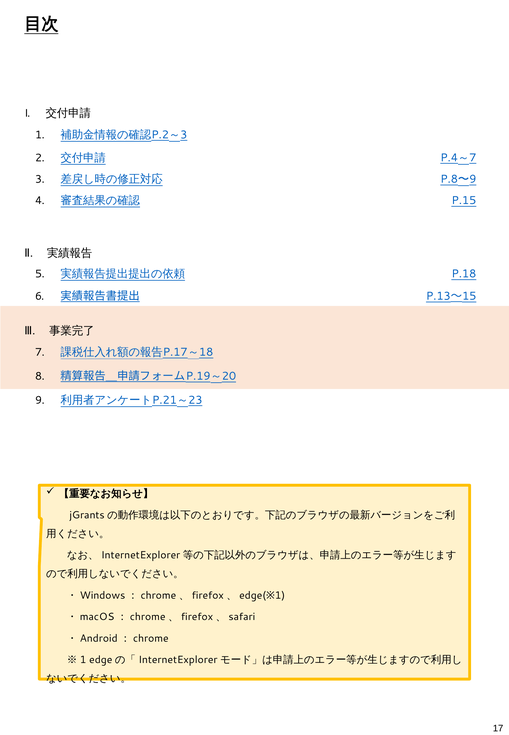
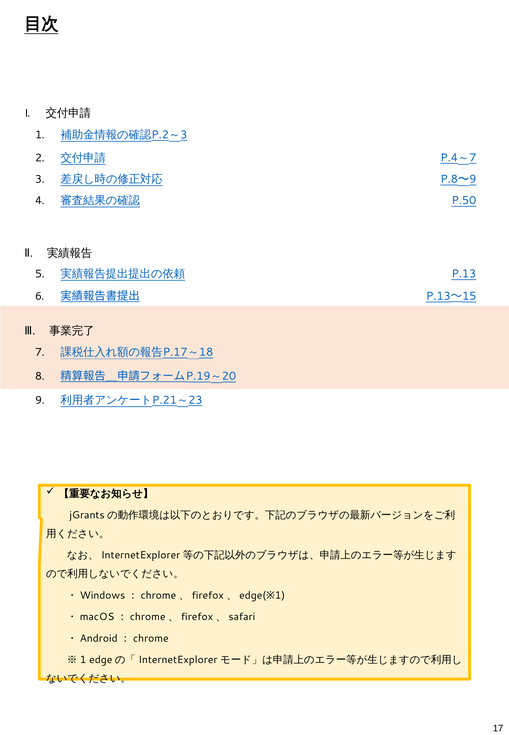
P.15: P.15 -> P.50
P.18: P.18 -> P.13
